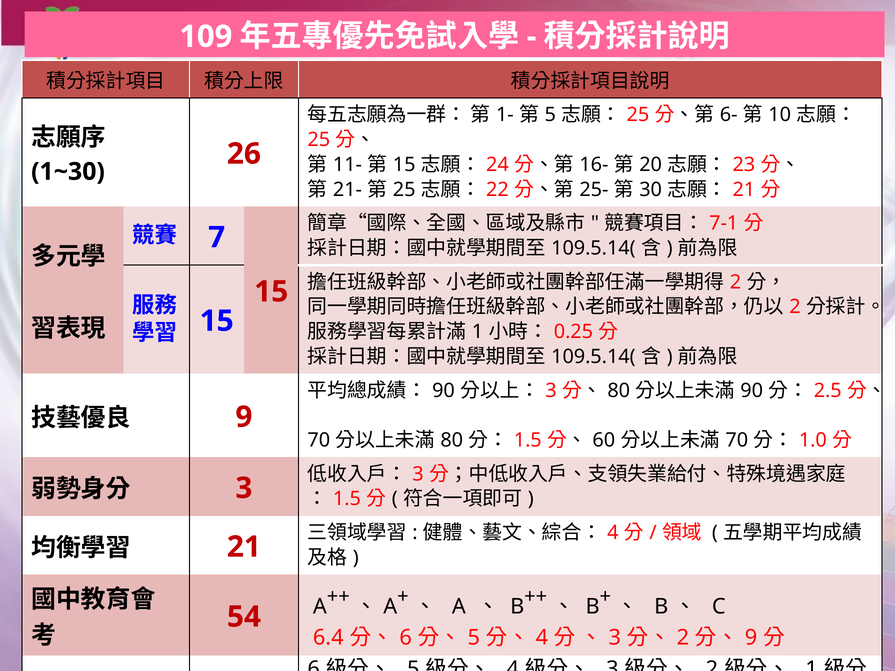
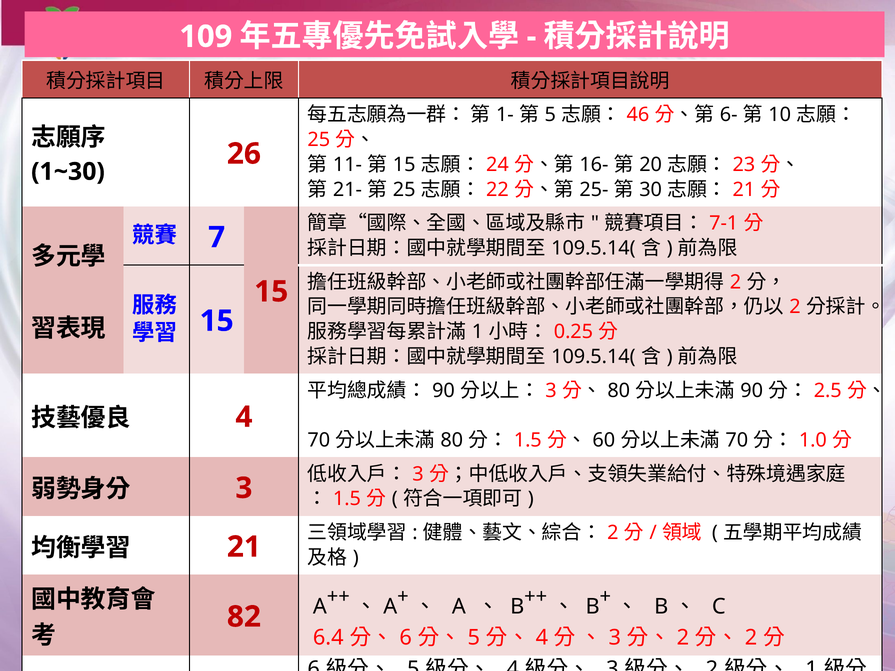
25 at (638, 115): 25 -> 46
9 at (244, 417): 9 -> 4
4 at (613, 533): 4 -> 2
54: 54 -> 82
9 at (751, 638): 9 -> 2
